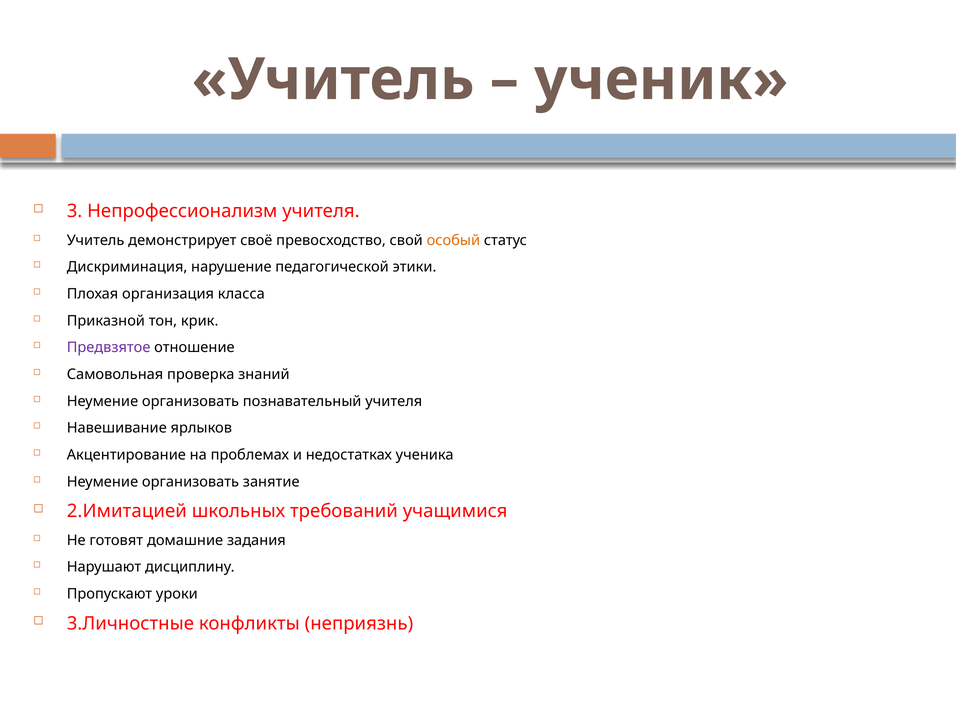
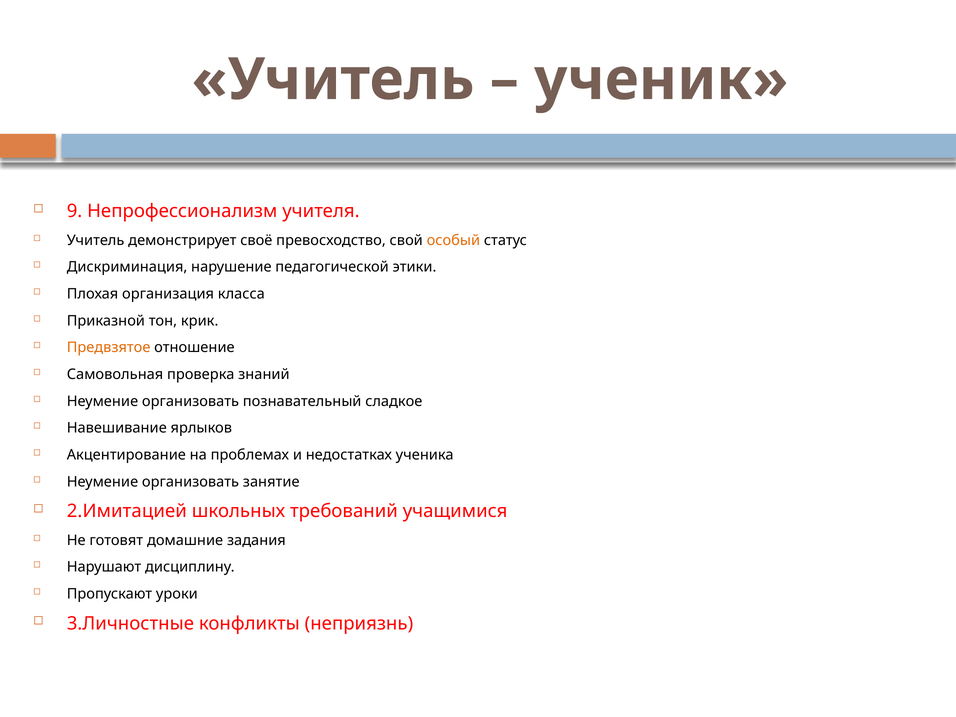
3: 3 -> 9
Предвзятое colour: purple -> orange
познавательный учителя: учителя -> сладкое
